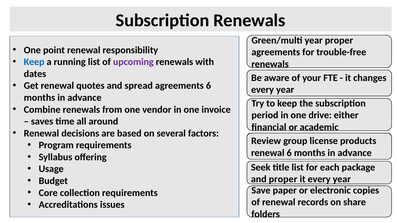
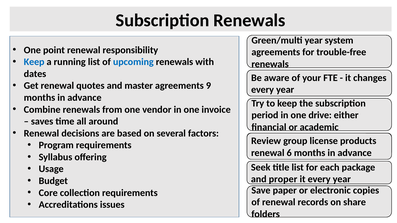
year proper: proper -> system
upcoming colour: purple -> blue
spread: spread -> master
agreements 6: 6 -> 9
